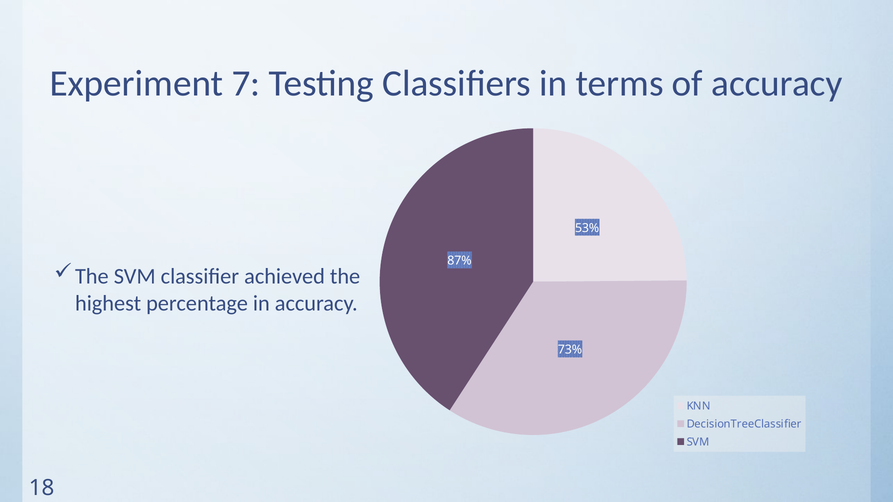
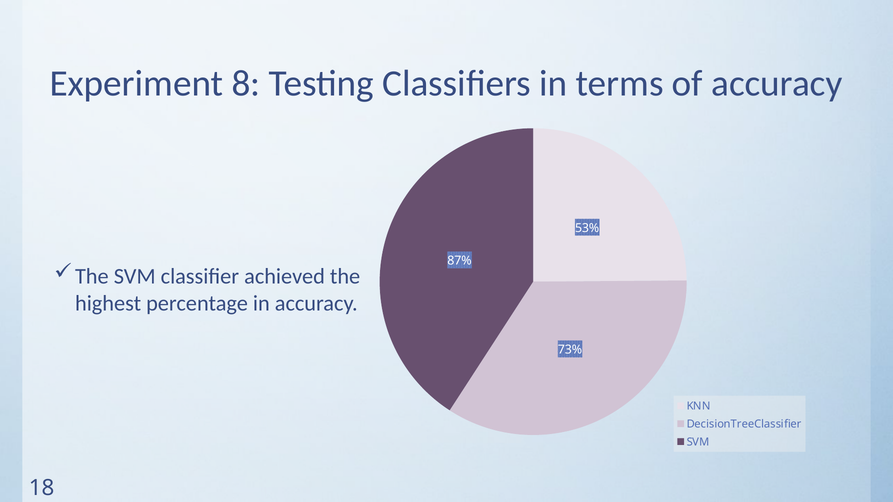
7: 7 -> 8
